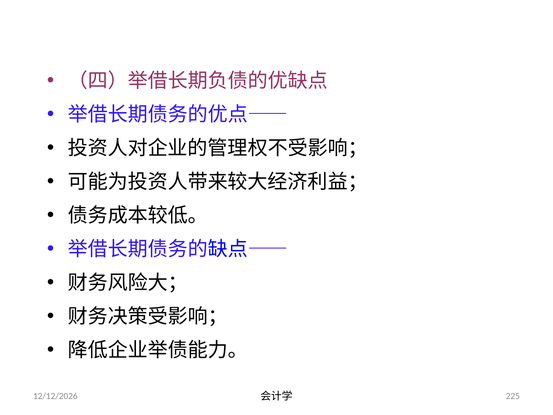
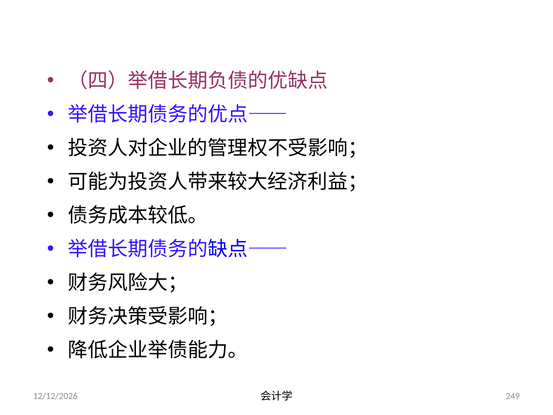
225: 225 -> 249
